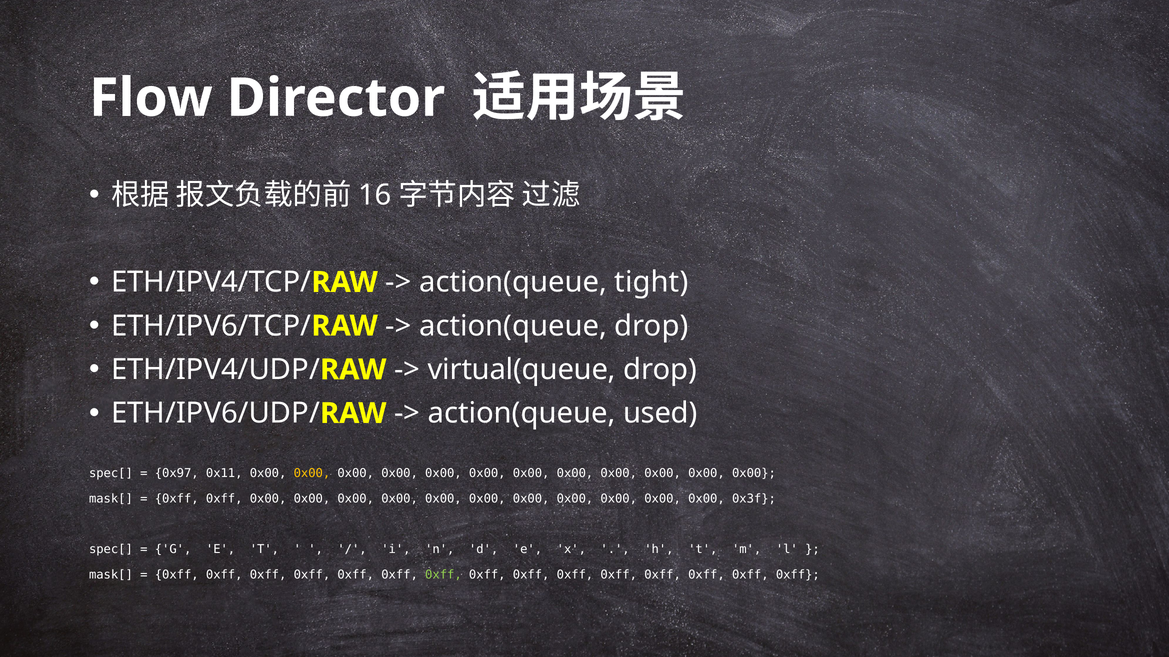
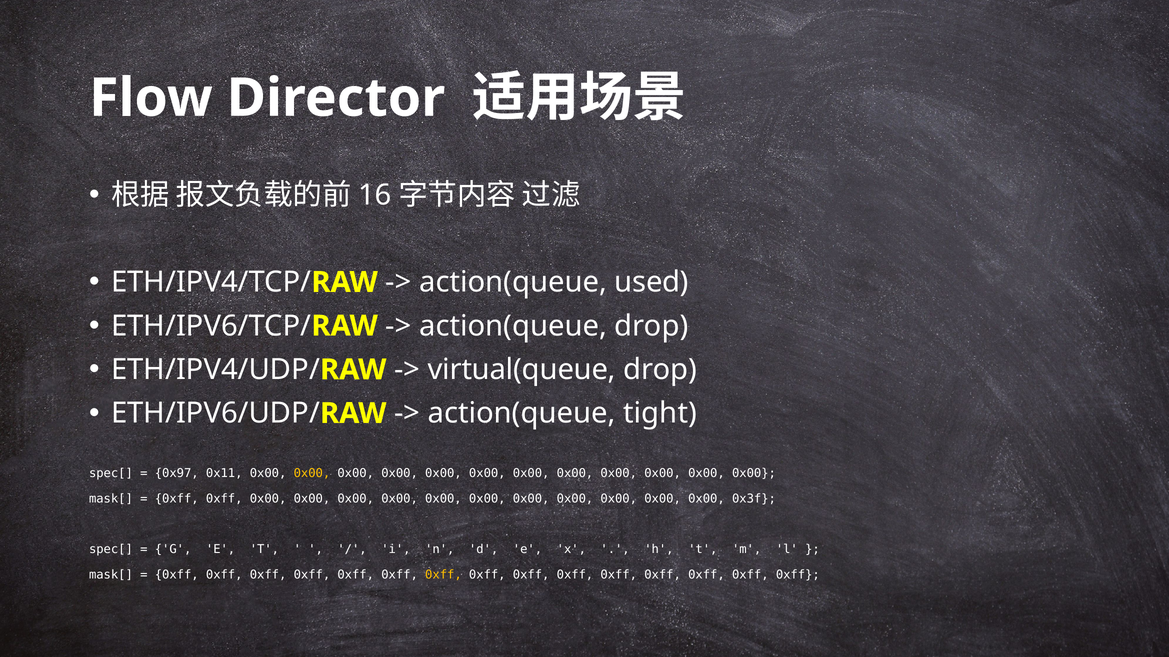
tight: tight -> used
used: used -> tight
0xff at (443, 575) colour: light green -> yellow
